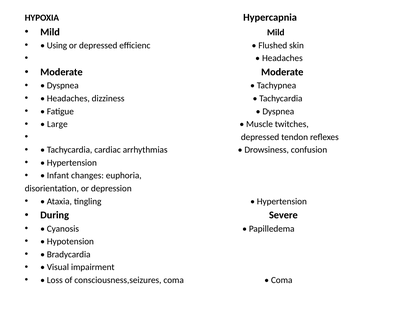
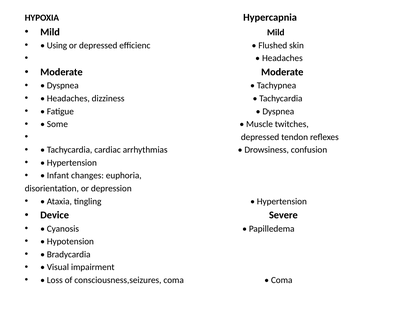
Large: Large -> Some
During: During -> Device
